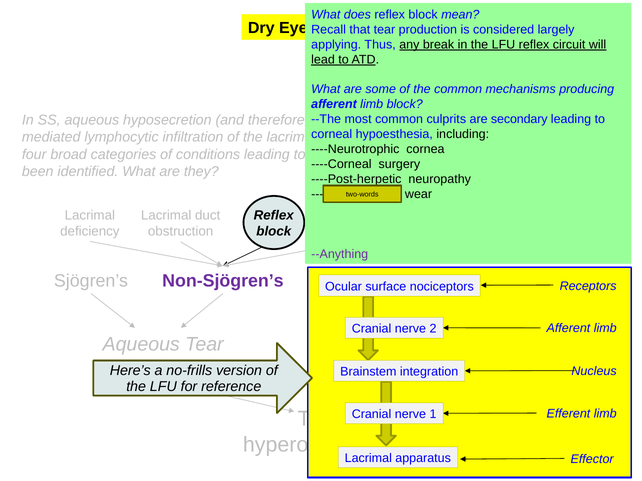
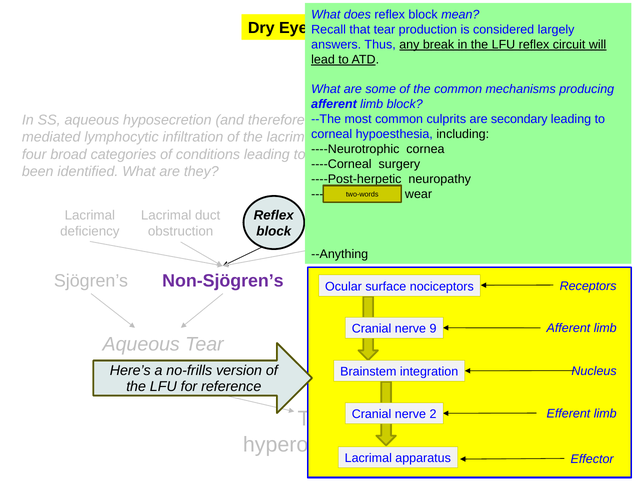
applying: applying -> answers
--Anything colour: purple -> black
2: 2 -> 9
1: 1 -> 2
